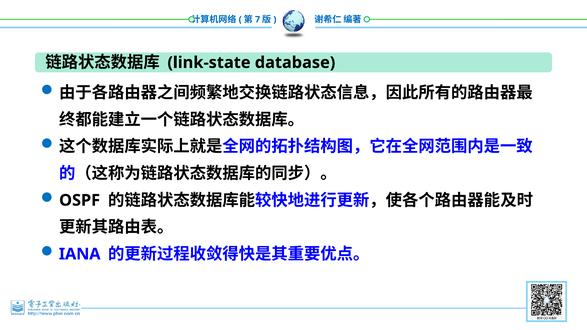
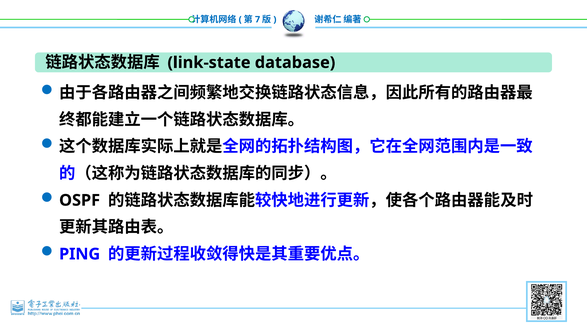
IANA: IANA -> PING
